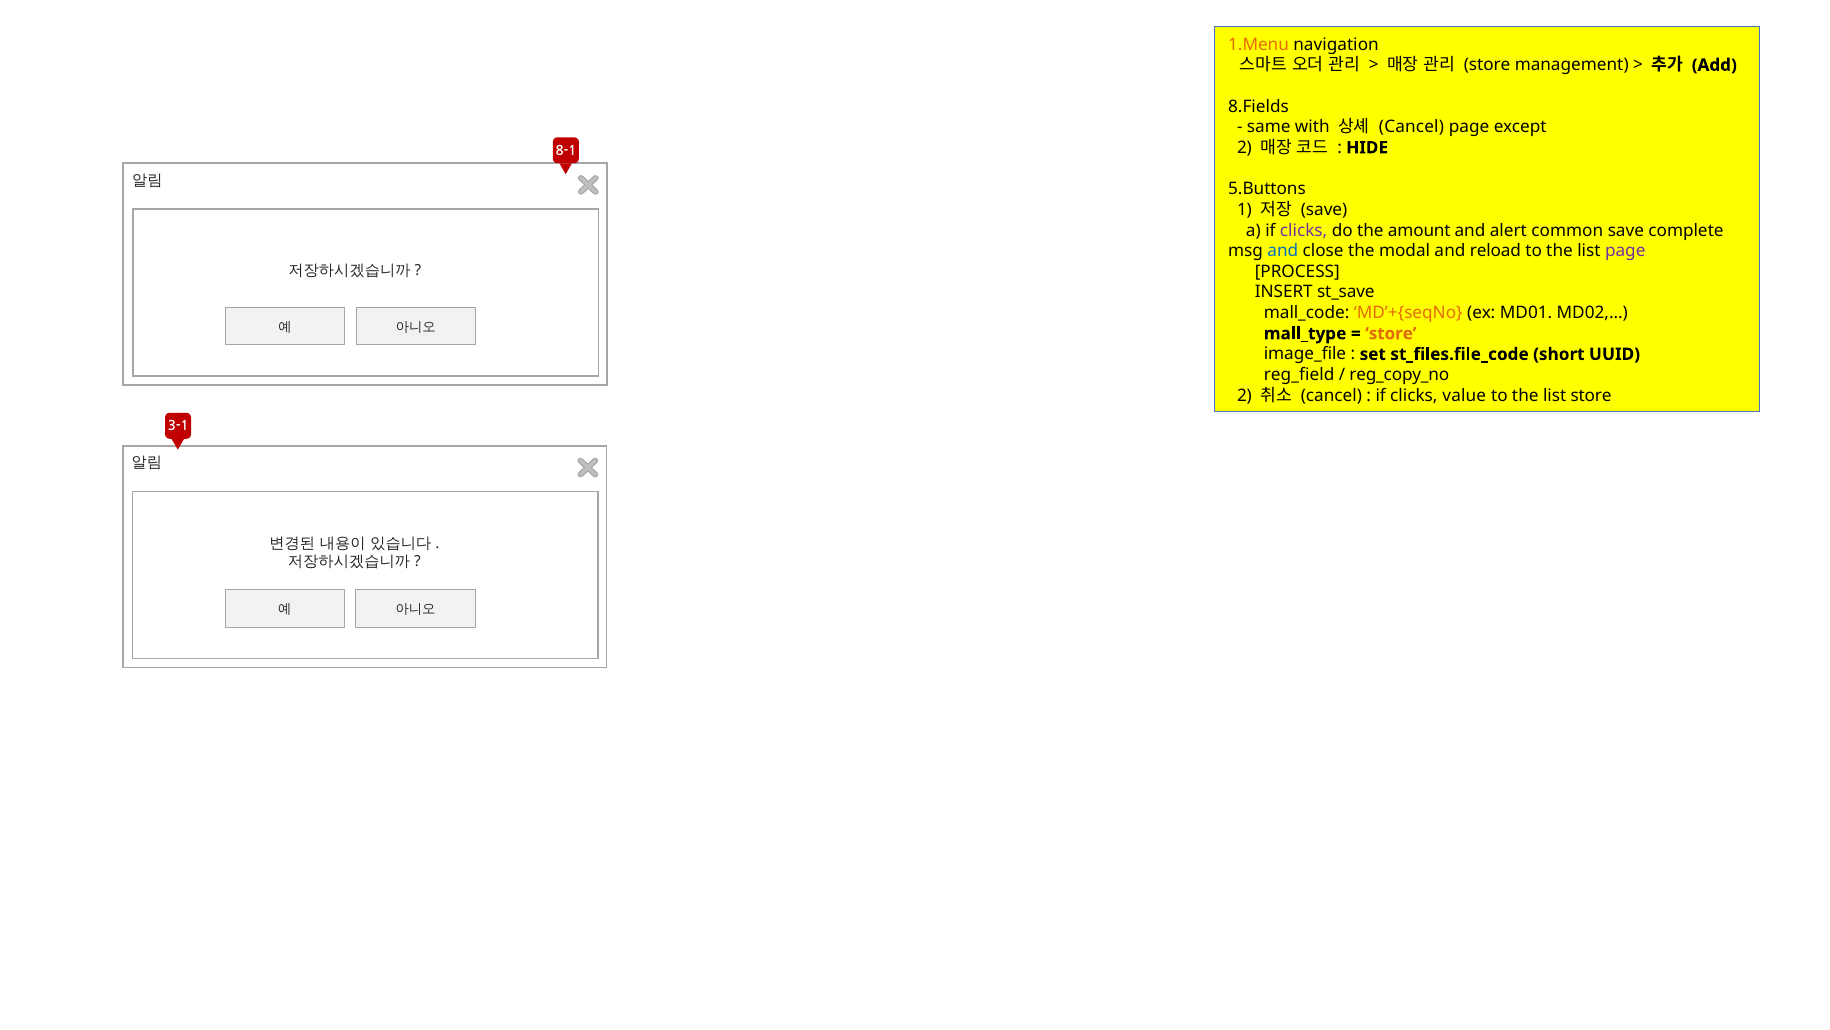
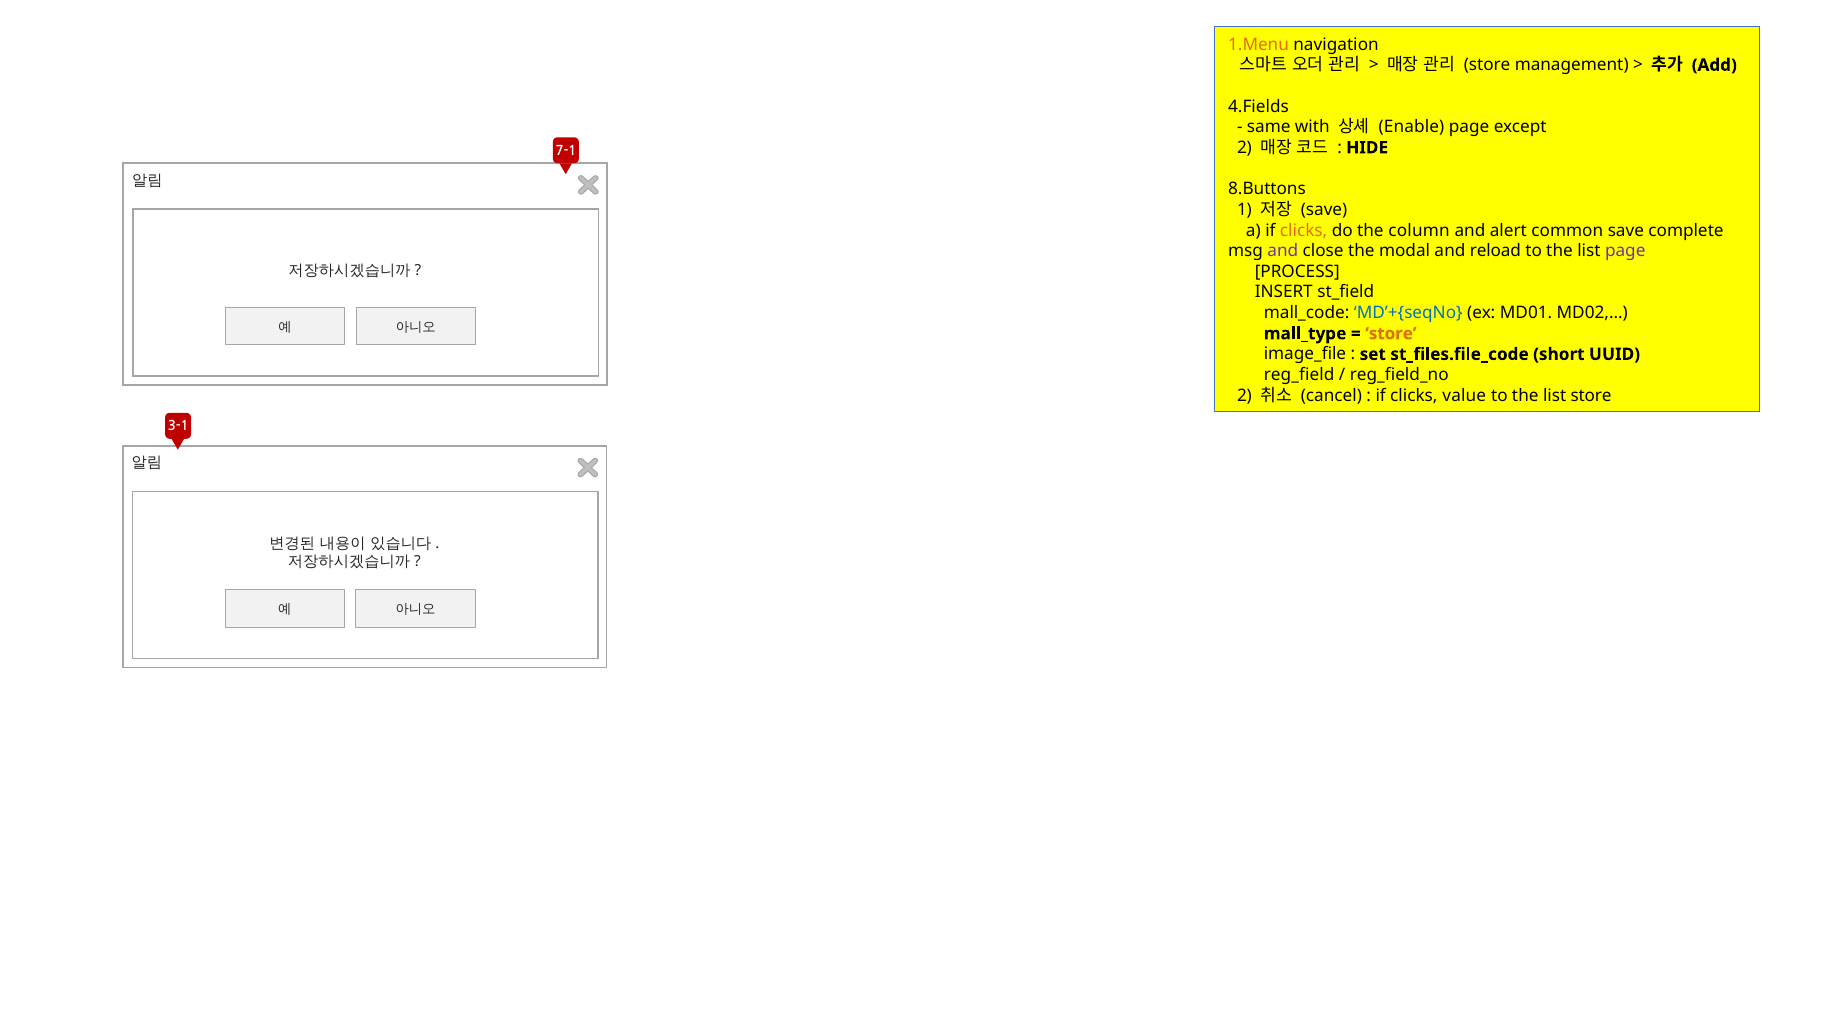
8.Fields: 8.Fields -> 4.Fields
Cancel at (1411, 127): Cancel -> Enable
8-1: 8-1 -> 7-1
5.Buttons: 5.Buttons -> 8.Buttons
clicks at (1304, 230) colour: purple -> orange
amount: amount -> column
and at (1283, 251) colour: blue -> purple
st_save: st_save -> st_field
MD’+{seqNo colour: orange -> blue
reg_copy_no: reg_copy_no -> reg_field_no
